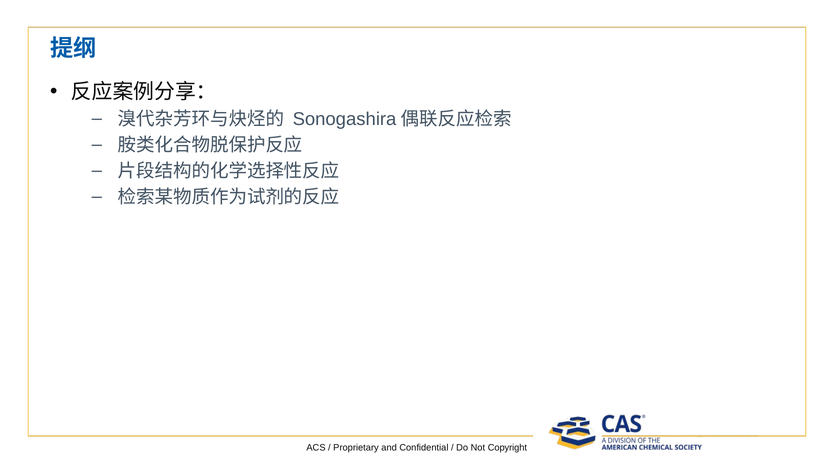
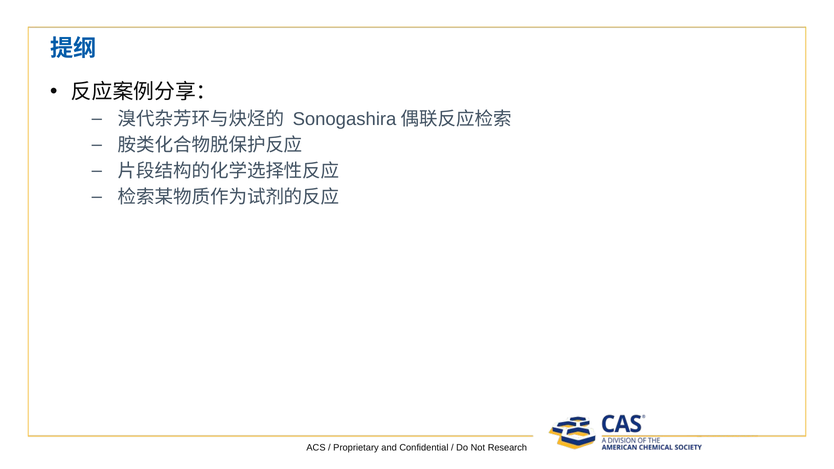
Copyright: Copyright -> Research
